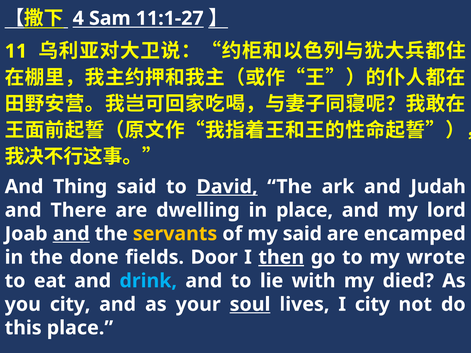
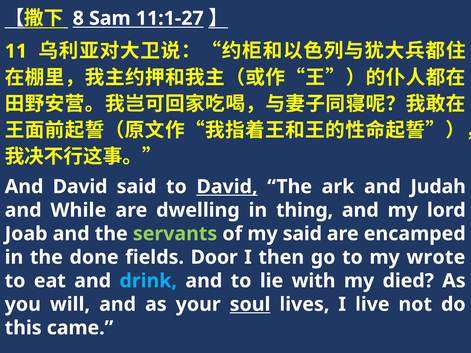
4: 4 -> 8
And Thing: Thing -> David
There: There -> While
in place: place -> thing
and at (71, 234) underline: present -> none
servants colour: yellow -> light green
then underline: present -> none
you city: city -> will
I city: city -> live
this place: place -> came
